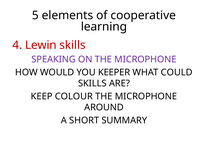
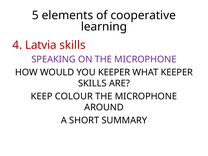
Lewin: Lewin -> Latvia
WHAT COULD: COULD -> KEEPER
